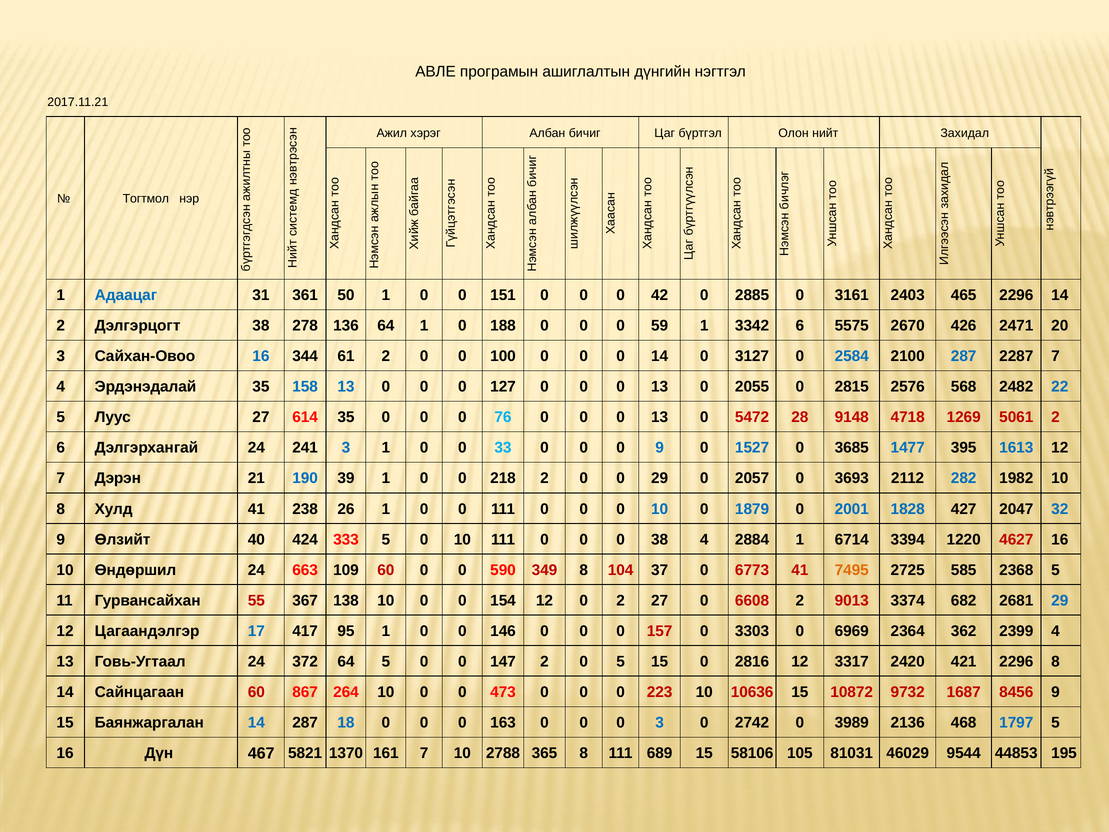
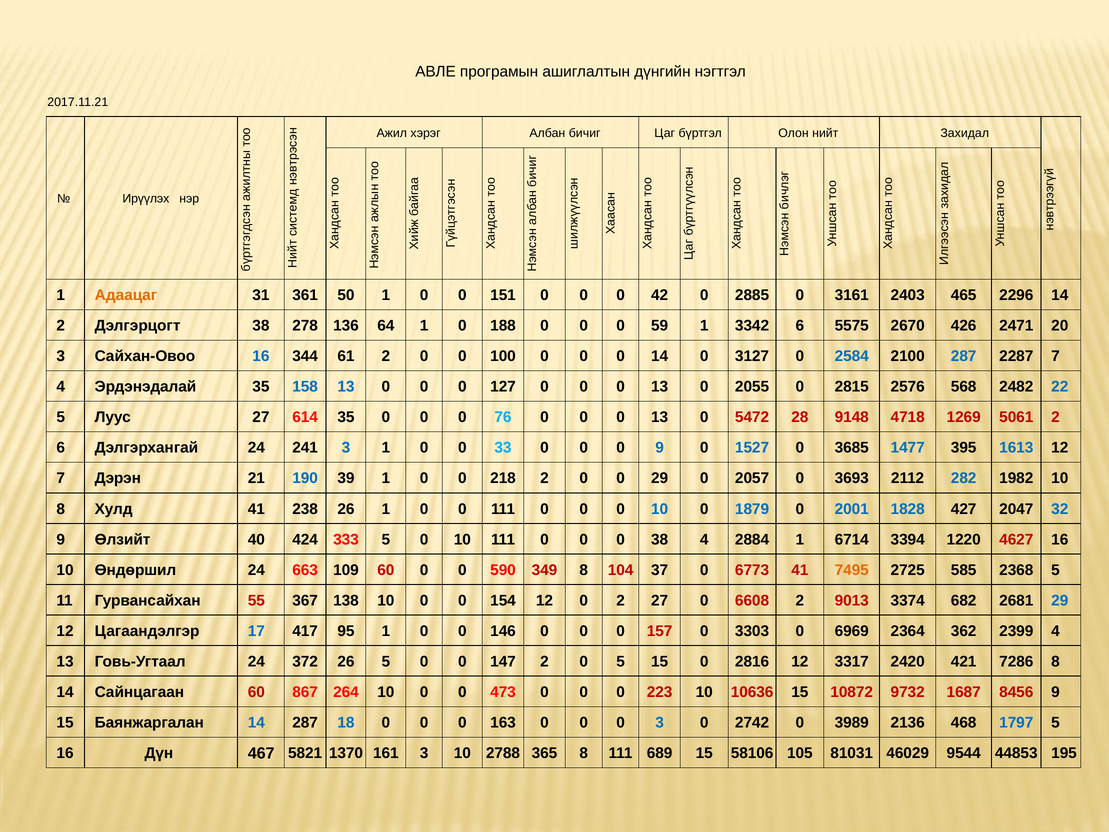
Тогтмол: Тогтмол -> Ирүүлэх
Адаацаг colour: blue -> orange
372 64: 64 -> 26
421 2296: 2296 -> 7286
161 7: 7 -> 3
